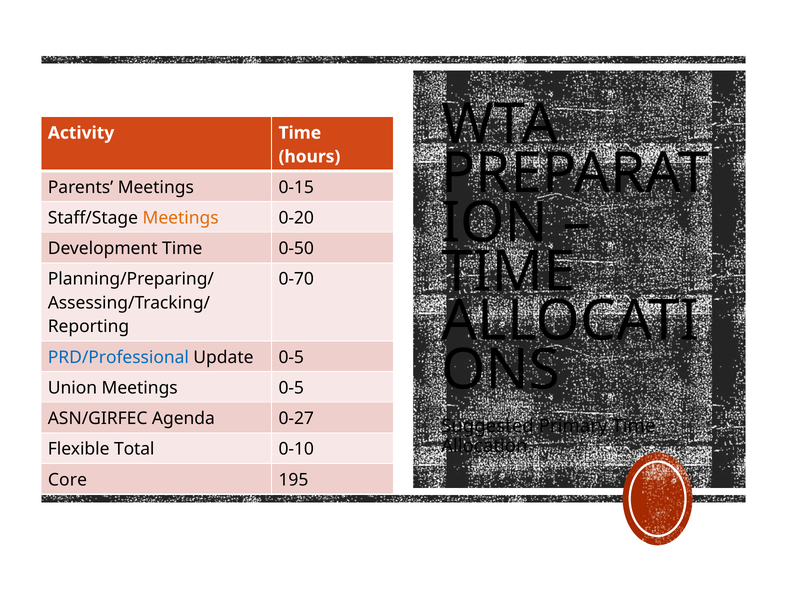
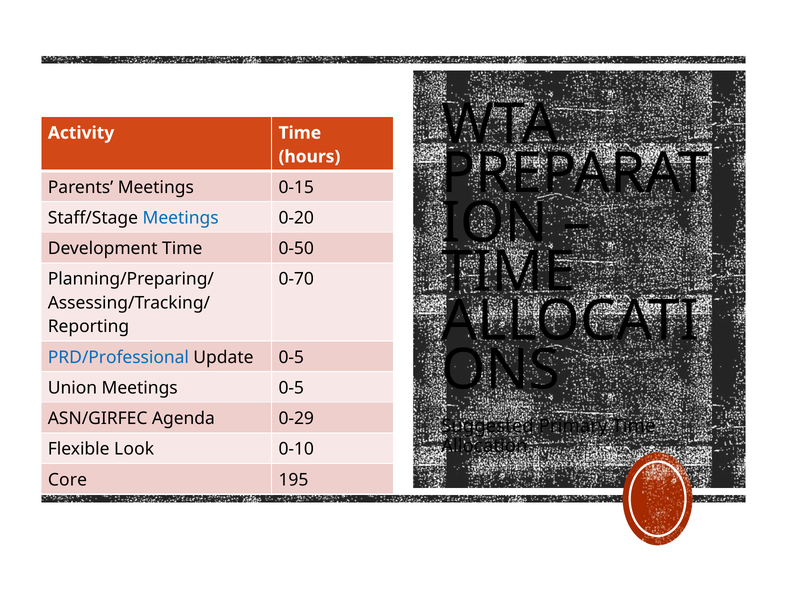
Meetings at (181, 218) colour: orange -> blue
0-27: 0-27 -> 0-29
Total: Total -> Look
